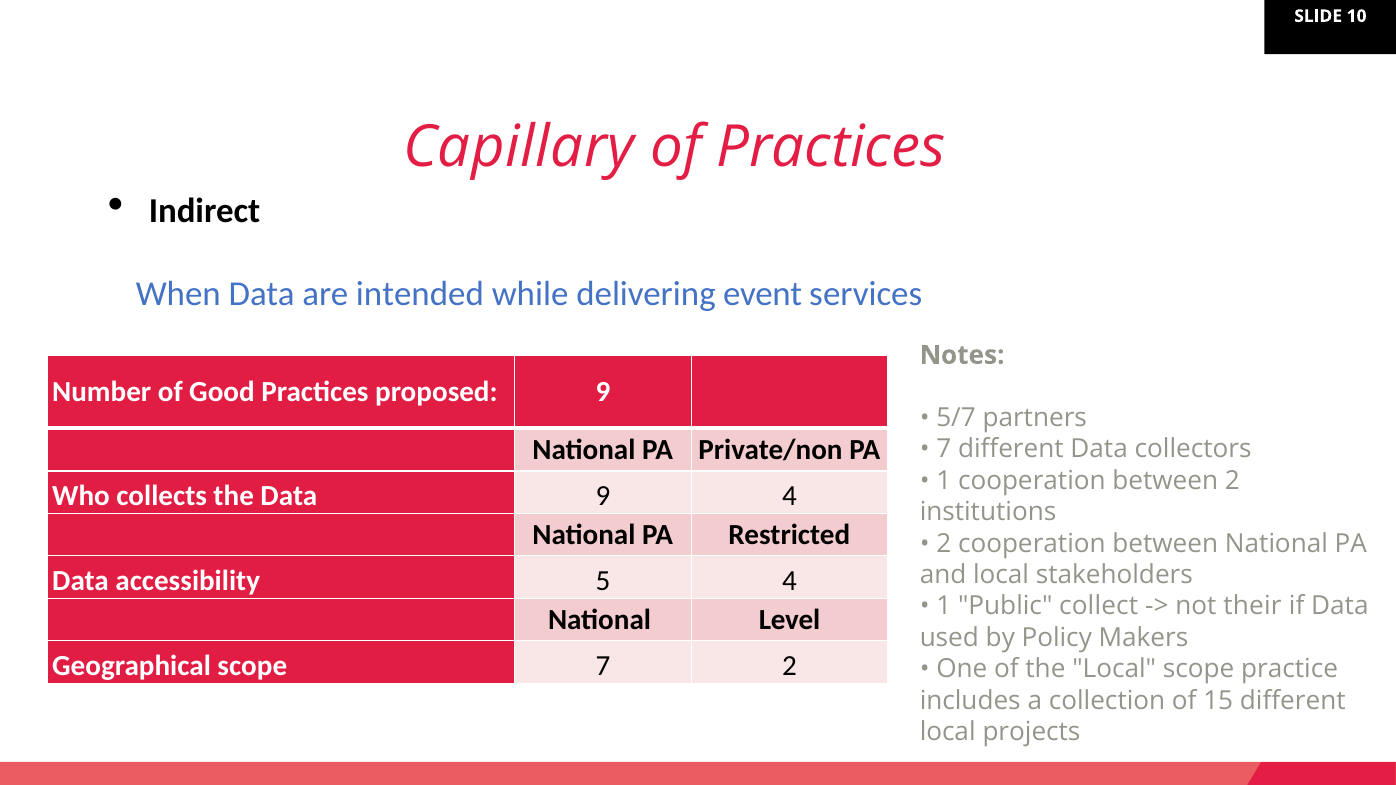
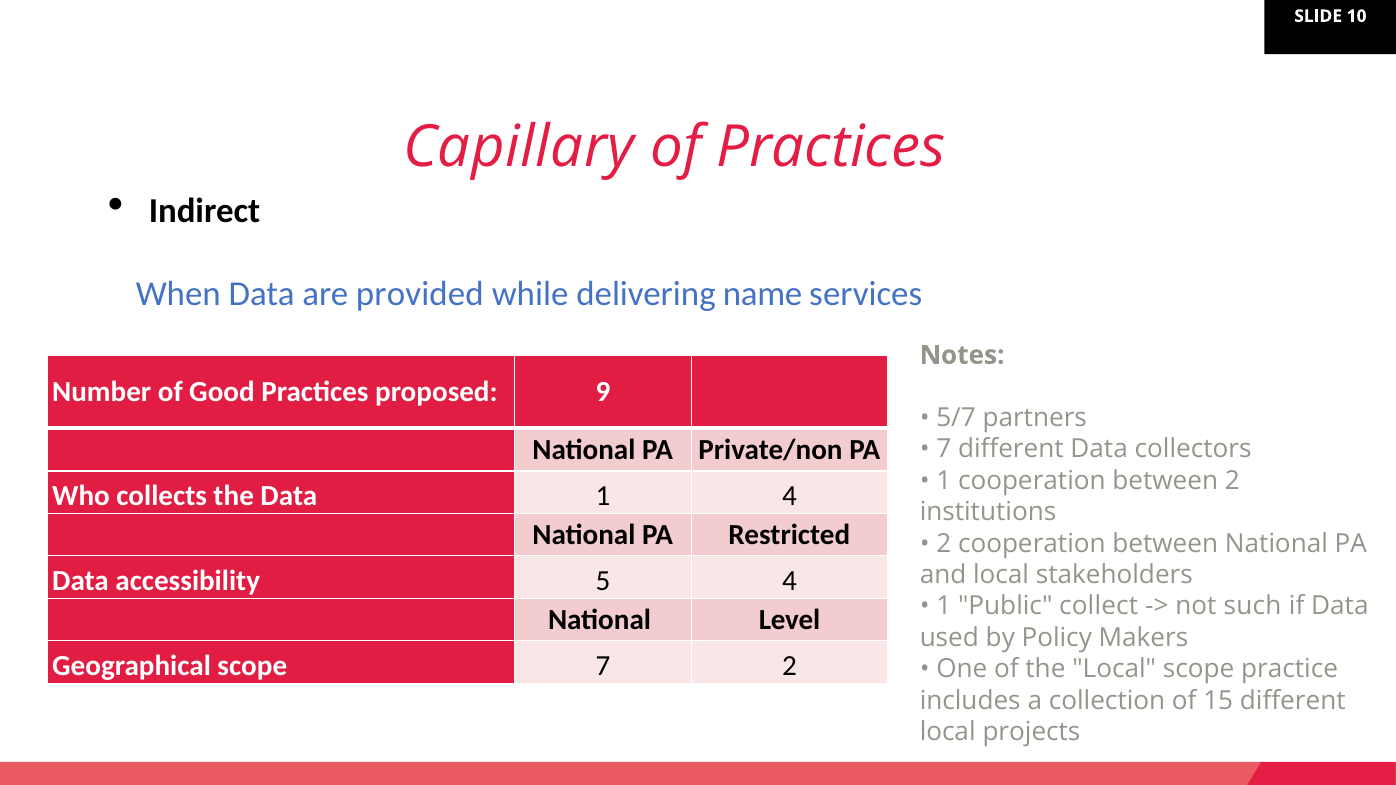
intended: intended -> provided
event: event -> name
Data 9: 9 -> 1
their: their -> such
